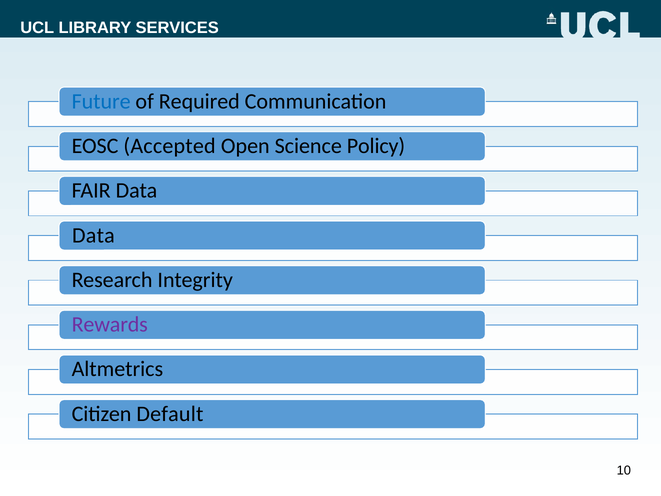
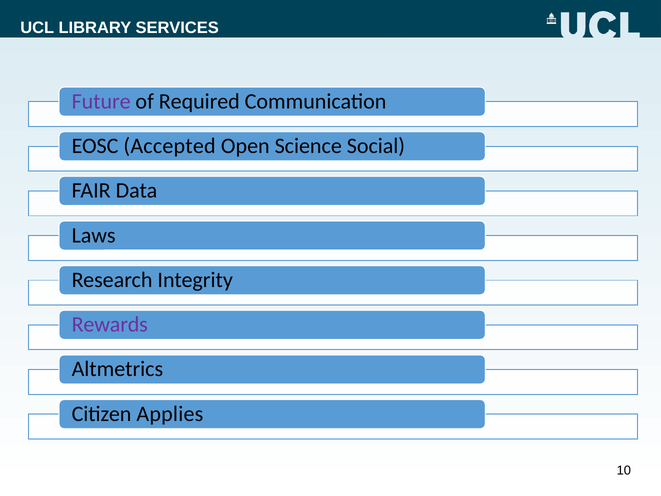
Future colour: blue -> purple
Policy: Policy -> Social
Data at (93, 235): Data -> Laws
Default: Default -> Applies
